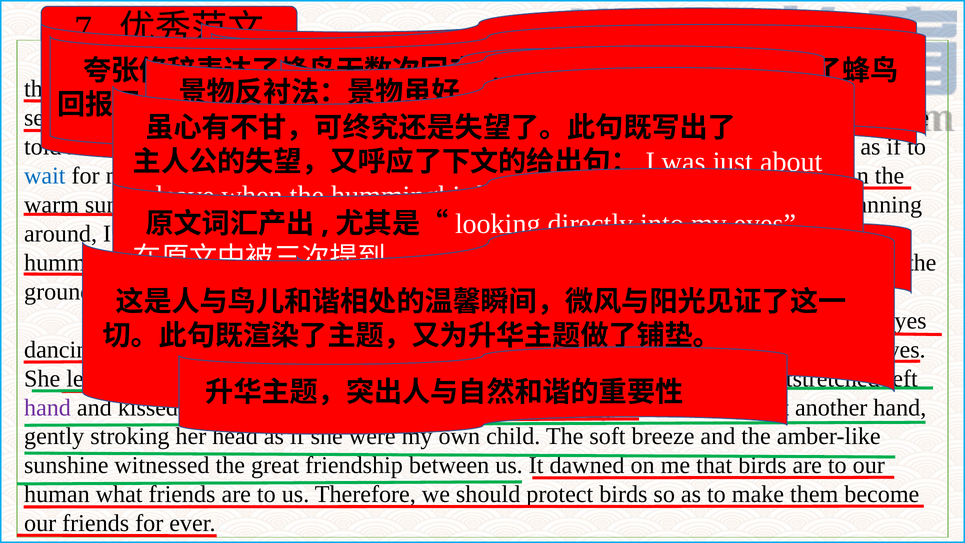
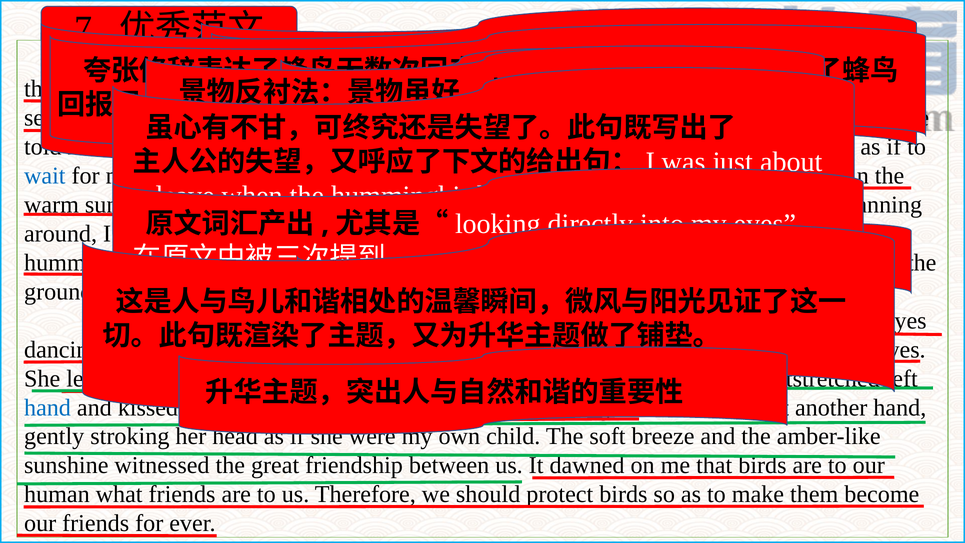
hand at (48, 407) colour: purple -> blue
